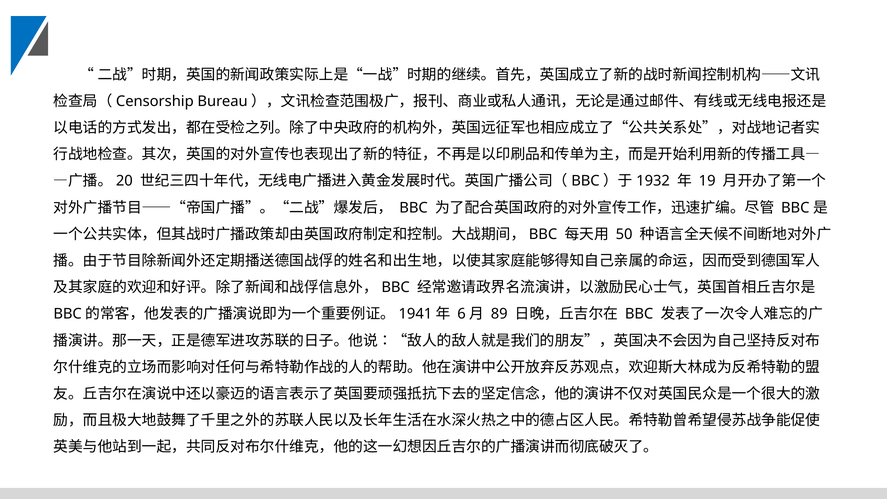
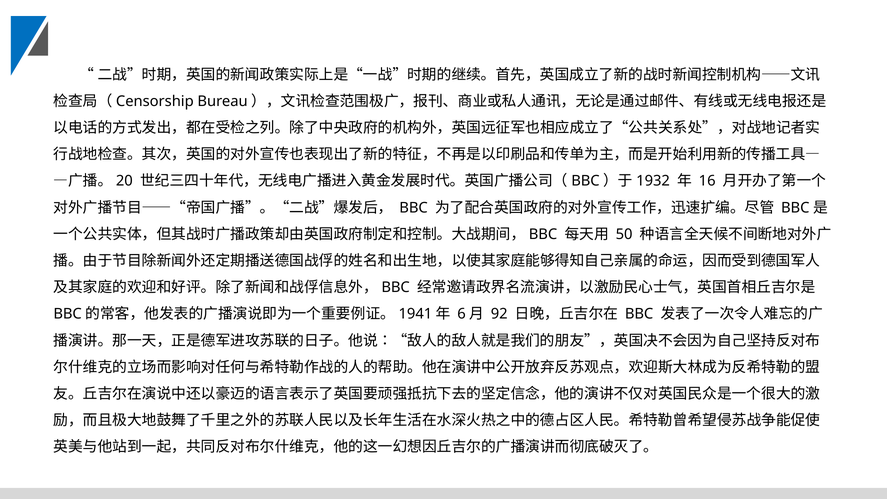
19: 19 -> 16
89: 89 -> 92
